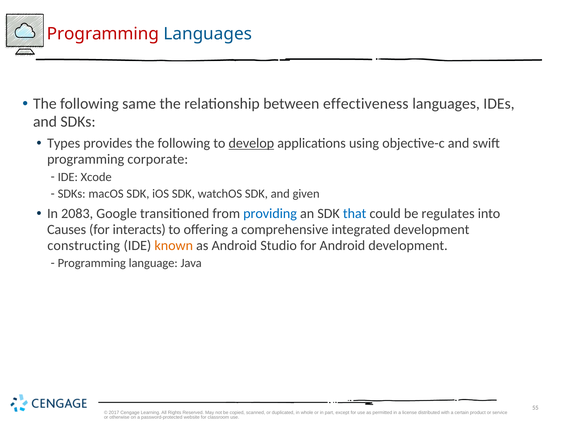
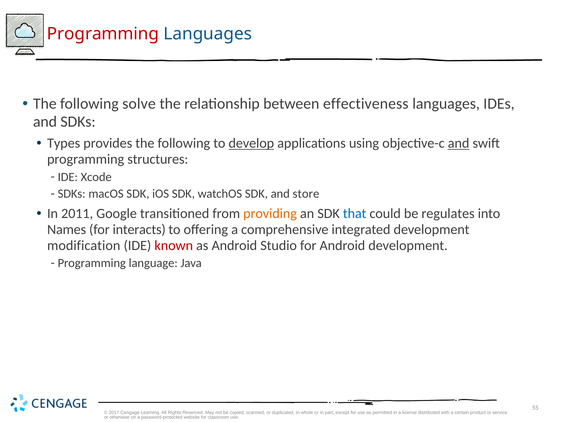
same: same -> solve
and at (459, 143) underline: none -> present
corporate: corporate -> structures
given: given -> store
2083: 2083 -> 2011
providing colour: blue -> orange
Causes: Causes -> Names
constructing: constructing -> modification
known colour: orange -> red
